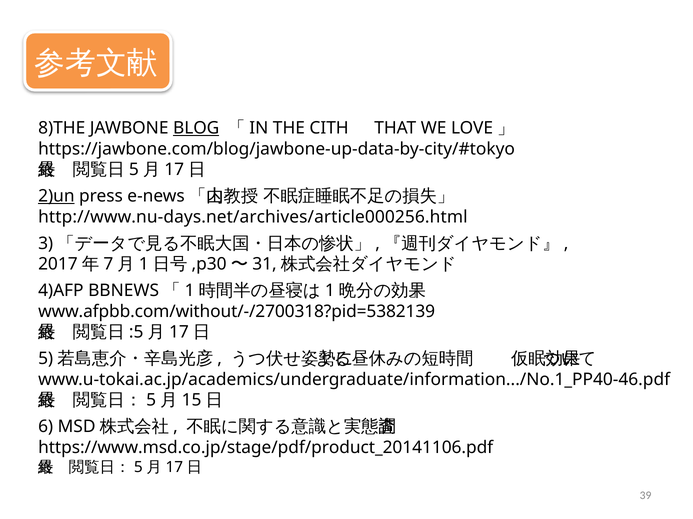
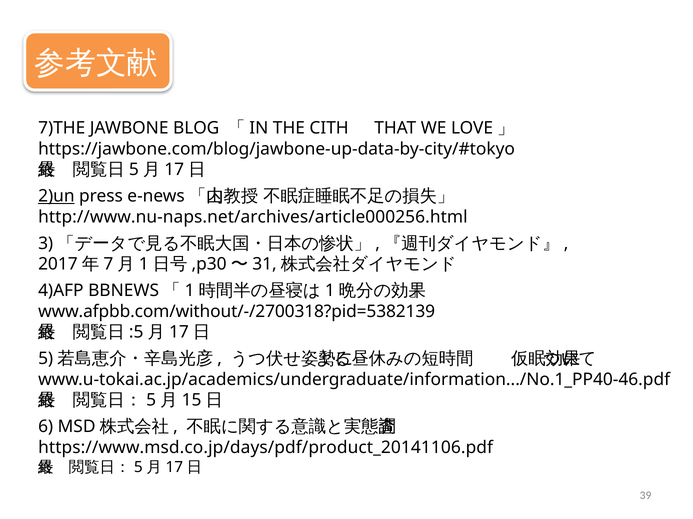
8)THE: 8)THE -> 7)THE
BLOG underline: present -> none
http://www.nu-days.net/archives/article000256.html: http://www.nu-days.net/archives/article000256.html -> http://www.nu-naps.net/archives/article000256.html
https://www.msd.co.jp/stage/pdf/product_20141106.pdf: https://www.msd.co.jp/stage/pdf/product_20141106.pdf -> https://www.msd.co.jp/days/pdf/product_20141106.pdf
